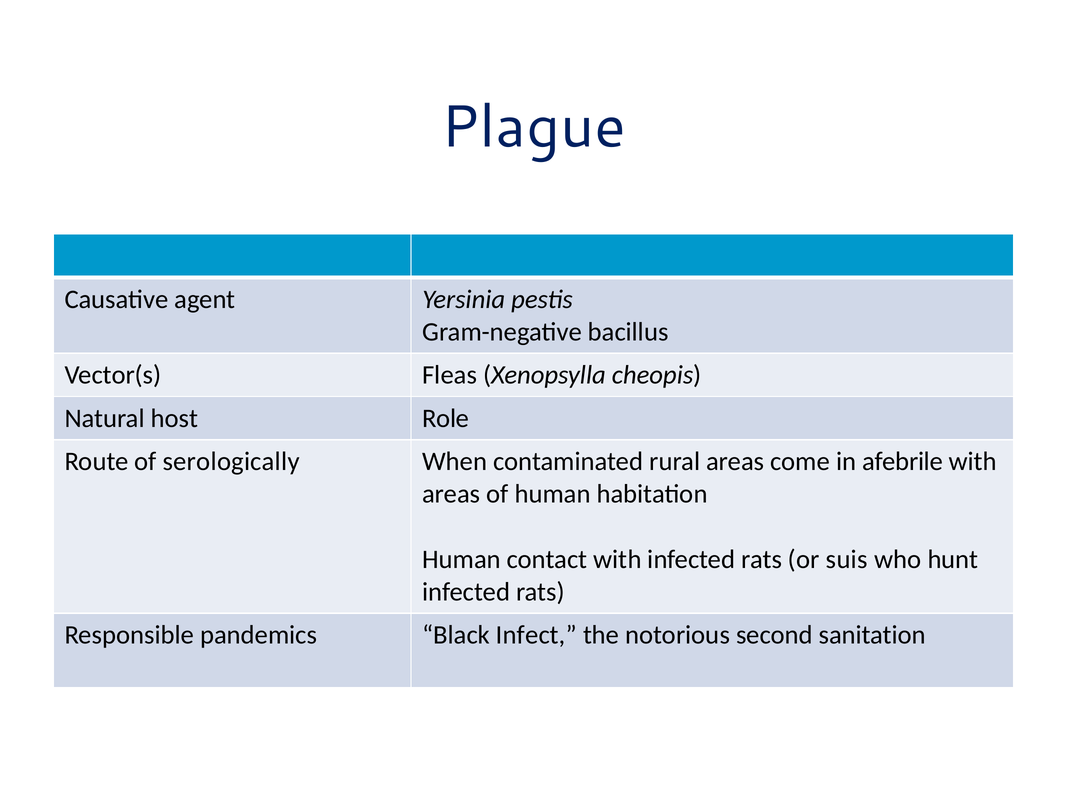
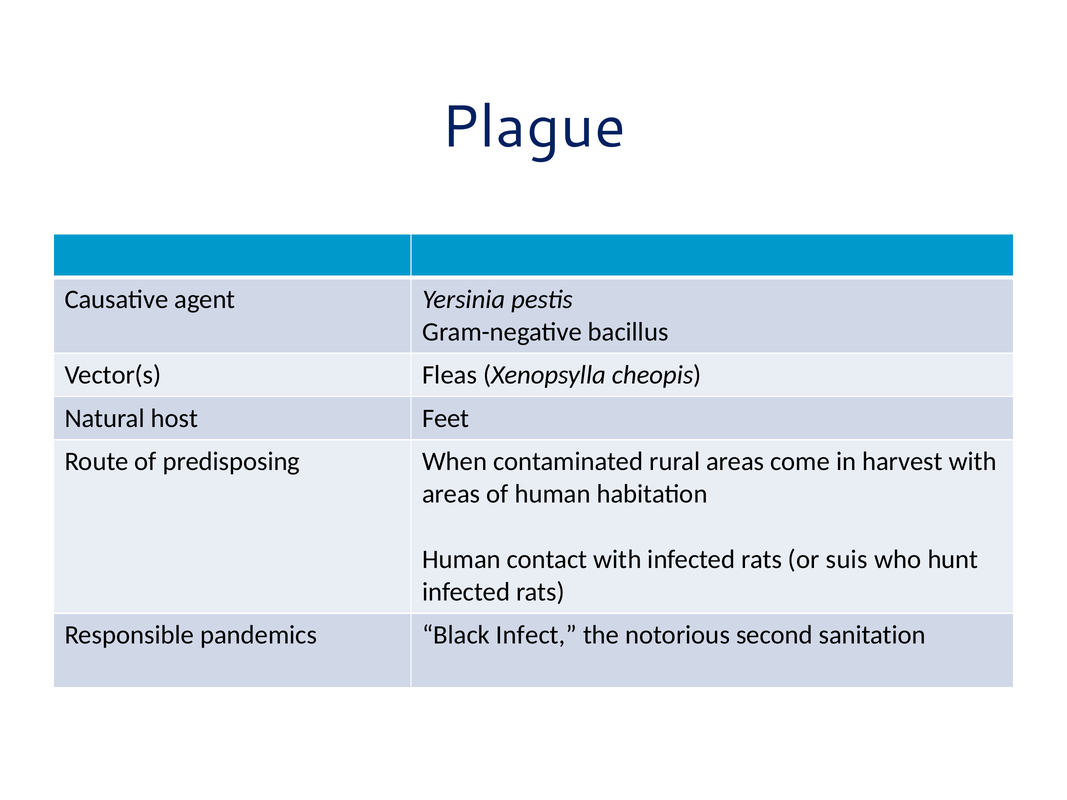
Role: Role -> Feet
serologically: serologically -> predisposing
afebrile: afebrile -> harvest
